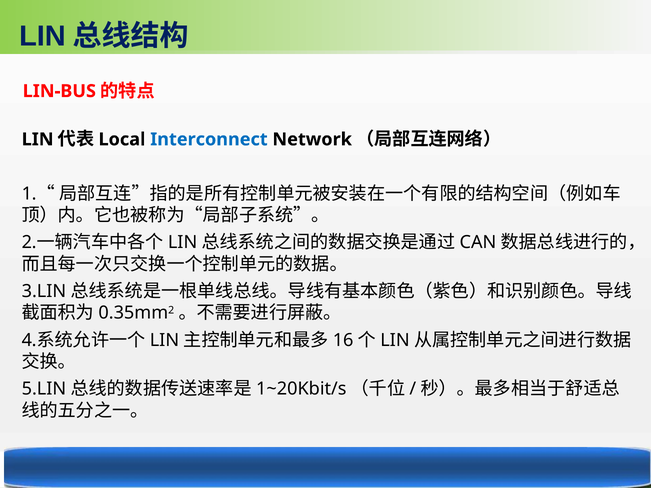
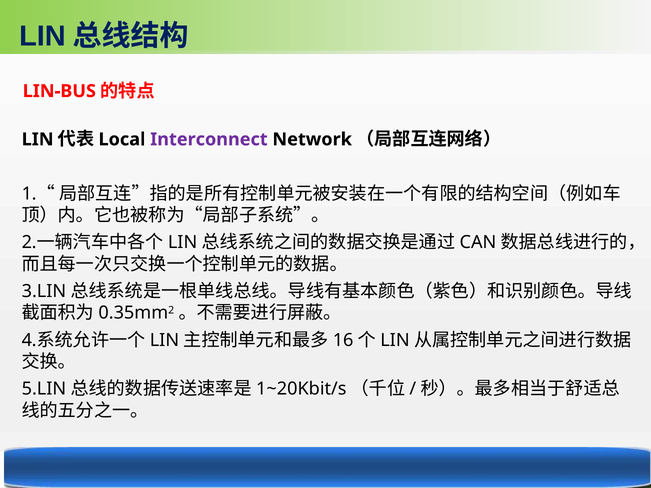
Interconnect colour: blue -> purple
